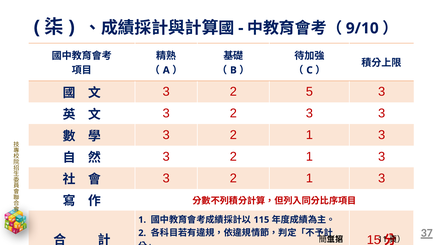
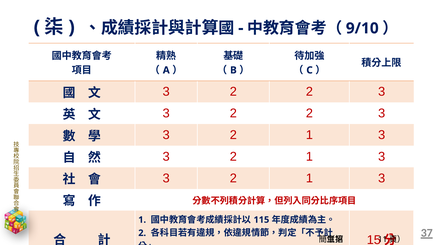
5 at (309, 92): 5 -> 2
3 at (309, 114): 3 -> 2
